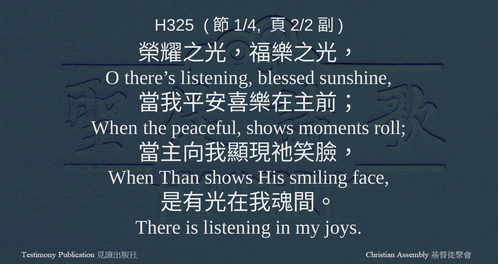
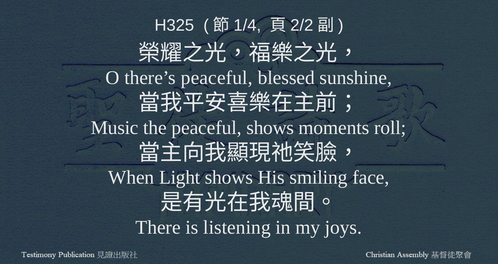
there’s listening: listening -> peaceful
When at (115, 128): When -> Music
Than: Than -> Light
